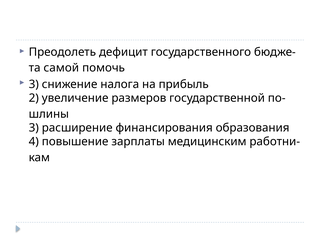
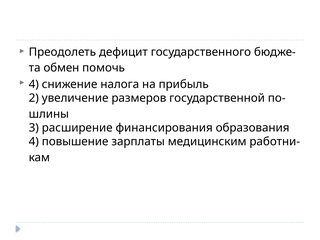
самой: самой -> обмен
3 at (34, 84): 3 -> 4
